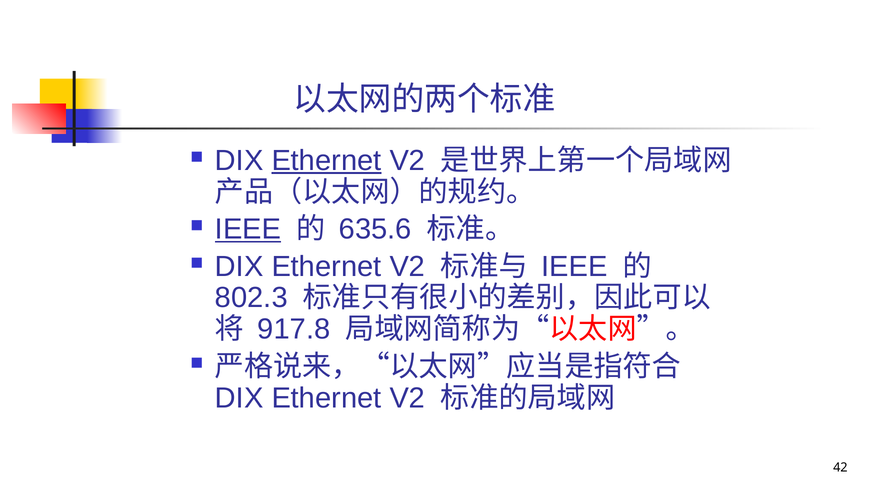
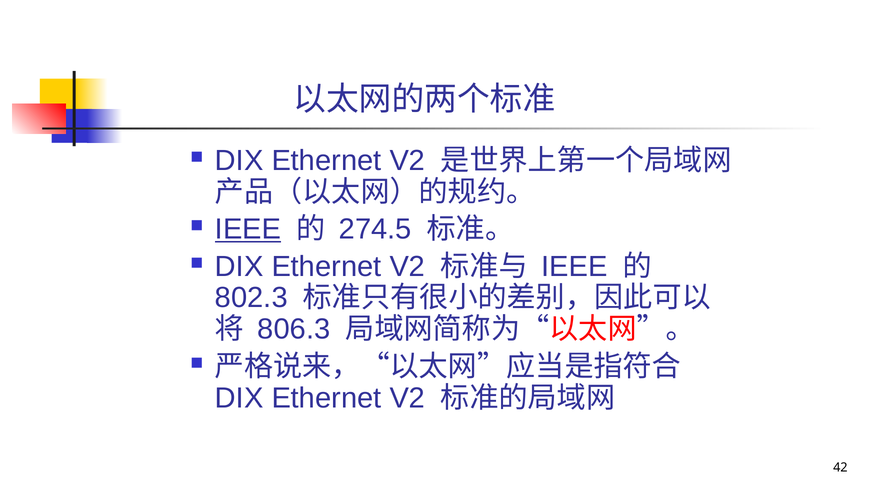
Ethernet at (326, 160) underline: present -> none
635.6: 635.6 -> 274.5
917.8: 917.8 -> 806.3
